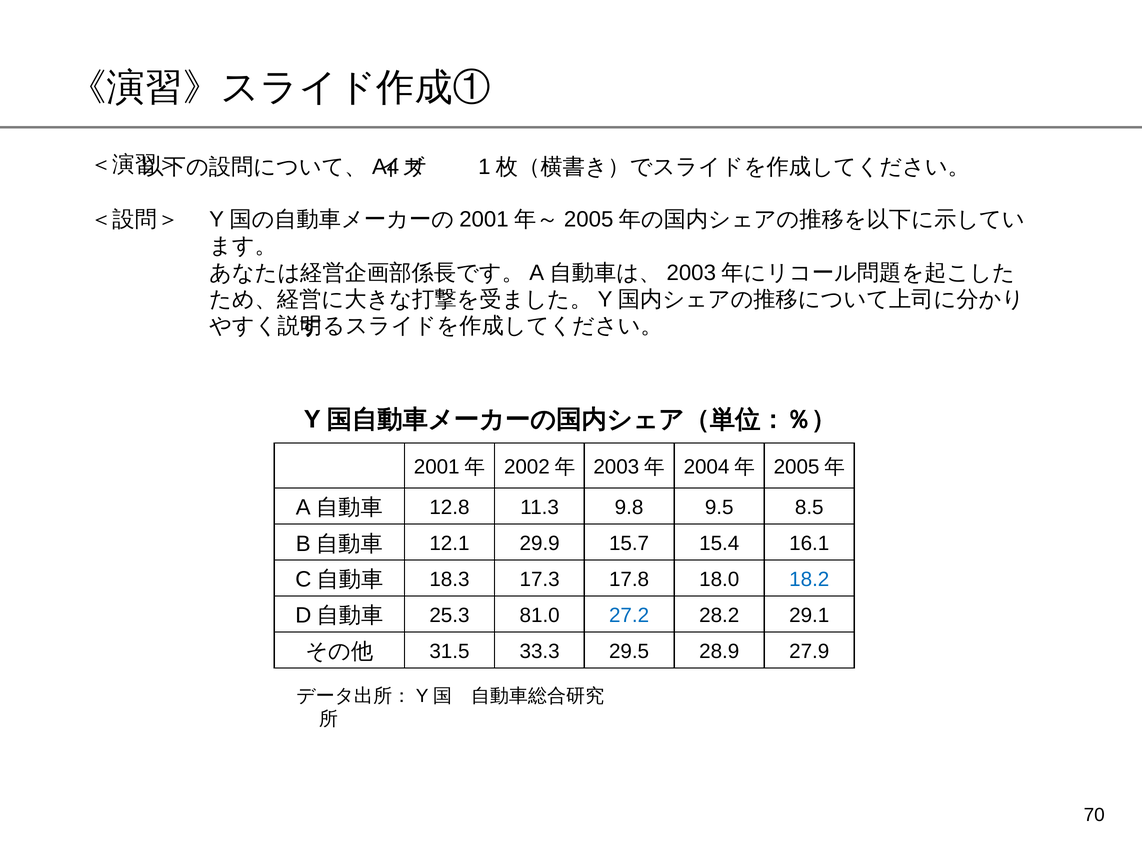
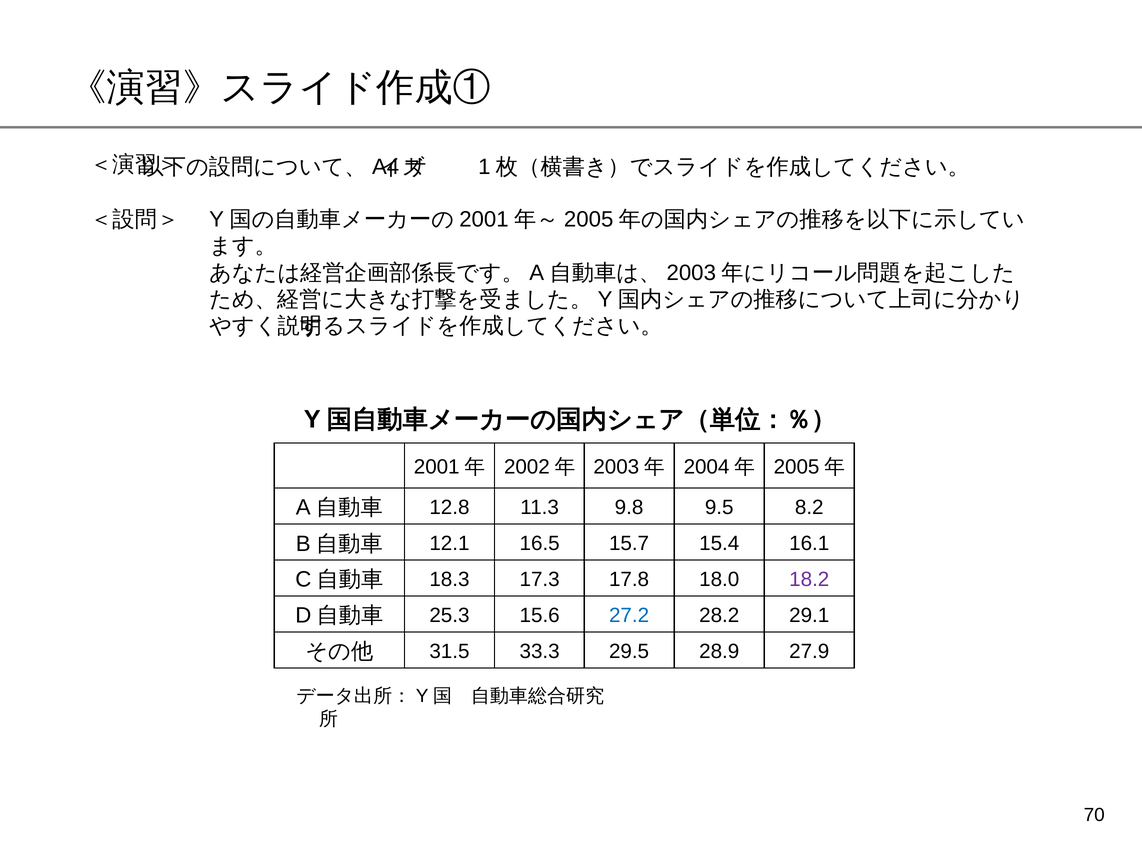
8.5: 8.5 -> 8.2
29.9: 29.9 -> 16.5
18.2 colour: blue -> purple
81.0: 81.0 -> 15.6
